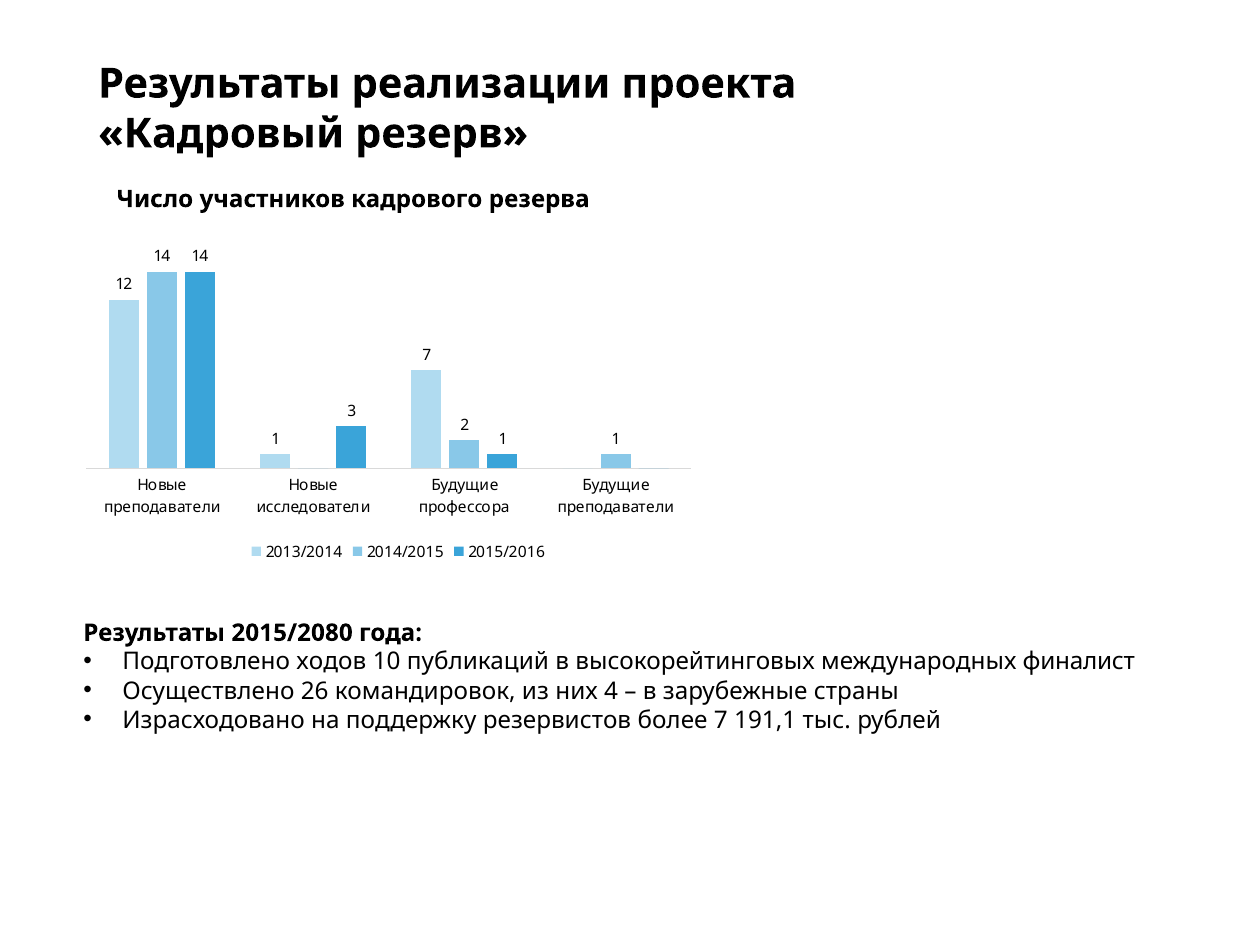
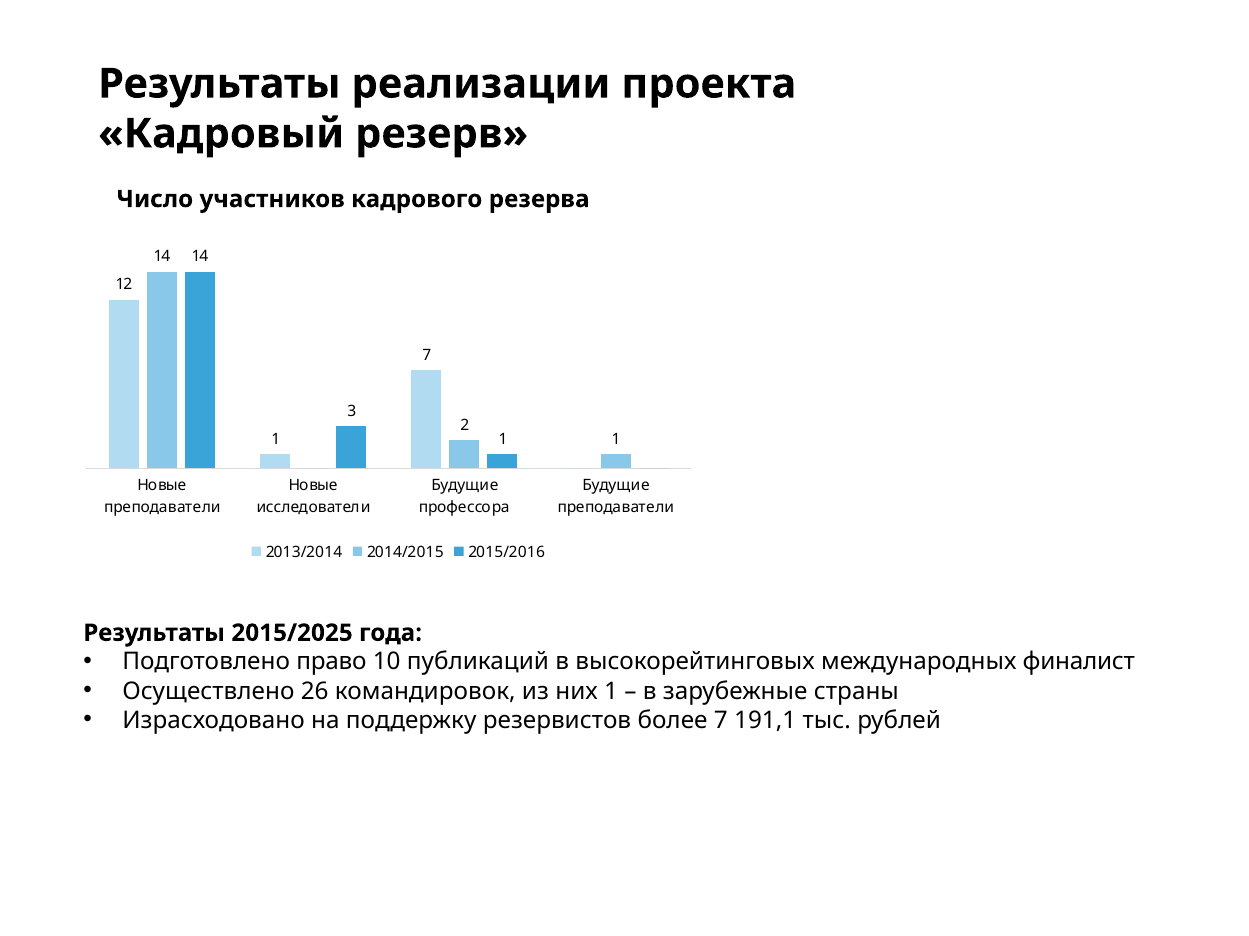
2015/2080: 2015/2080 -> 2015/2025
ходов: ходов -> право
них 4: 4 -> 1
